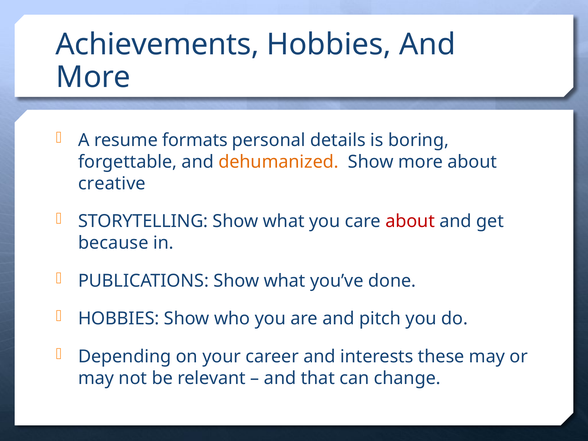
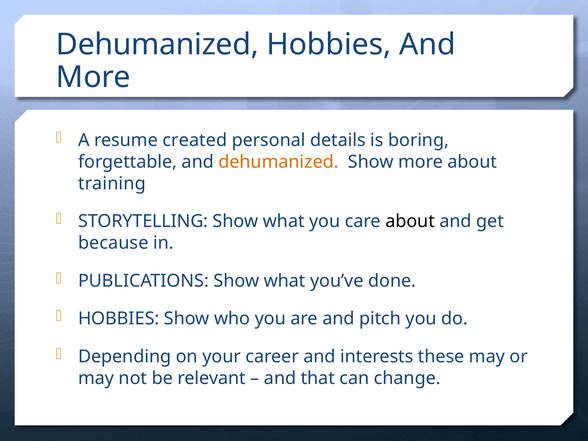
Achievements at (157, 45): Achievements -> Dehumanized
formats: formats -> created
creative: creative -> training
about at (410, 221) colour: red -> black
